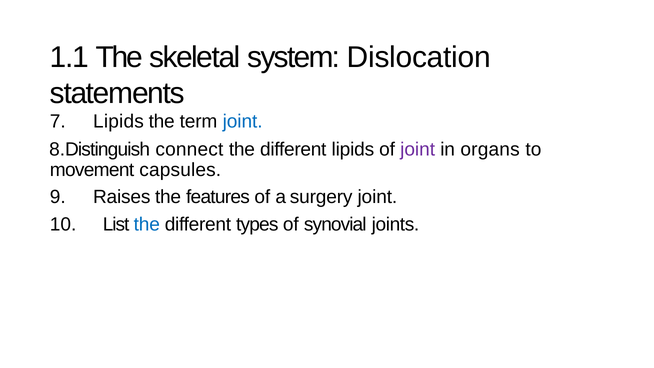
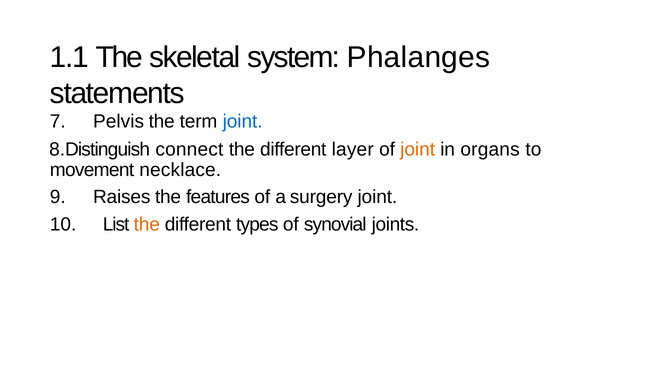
Dislocation: Dislocation -> Phalanges
Lipids at (118, 122): Lipids -> Pelvis
different lipids: lipids -> layer
joint at (418, 149) colour: purple -> orange
capsules: capsules -> necklace
the at (147, 224) colour: blue -> orange
